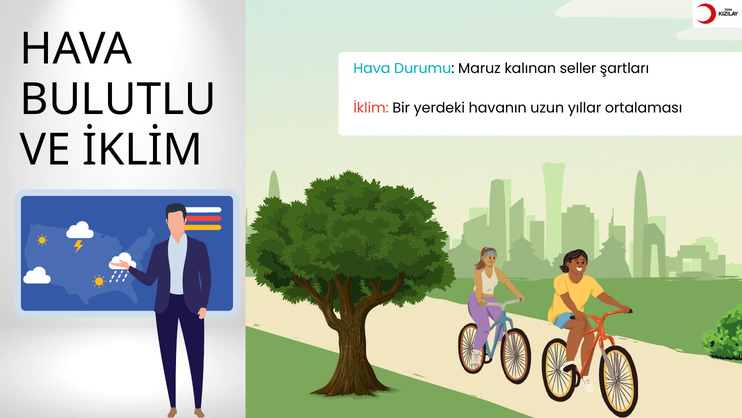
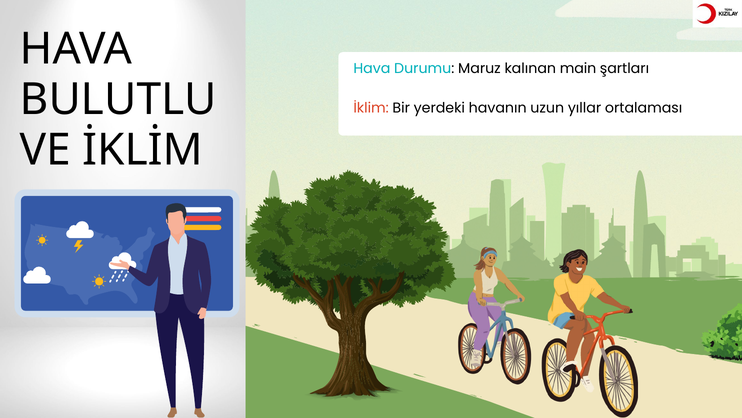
seller: seller -> main
